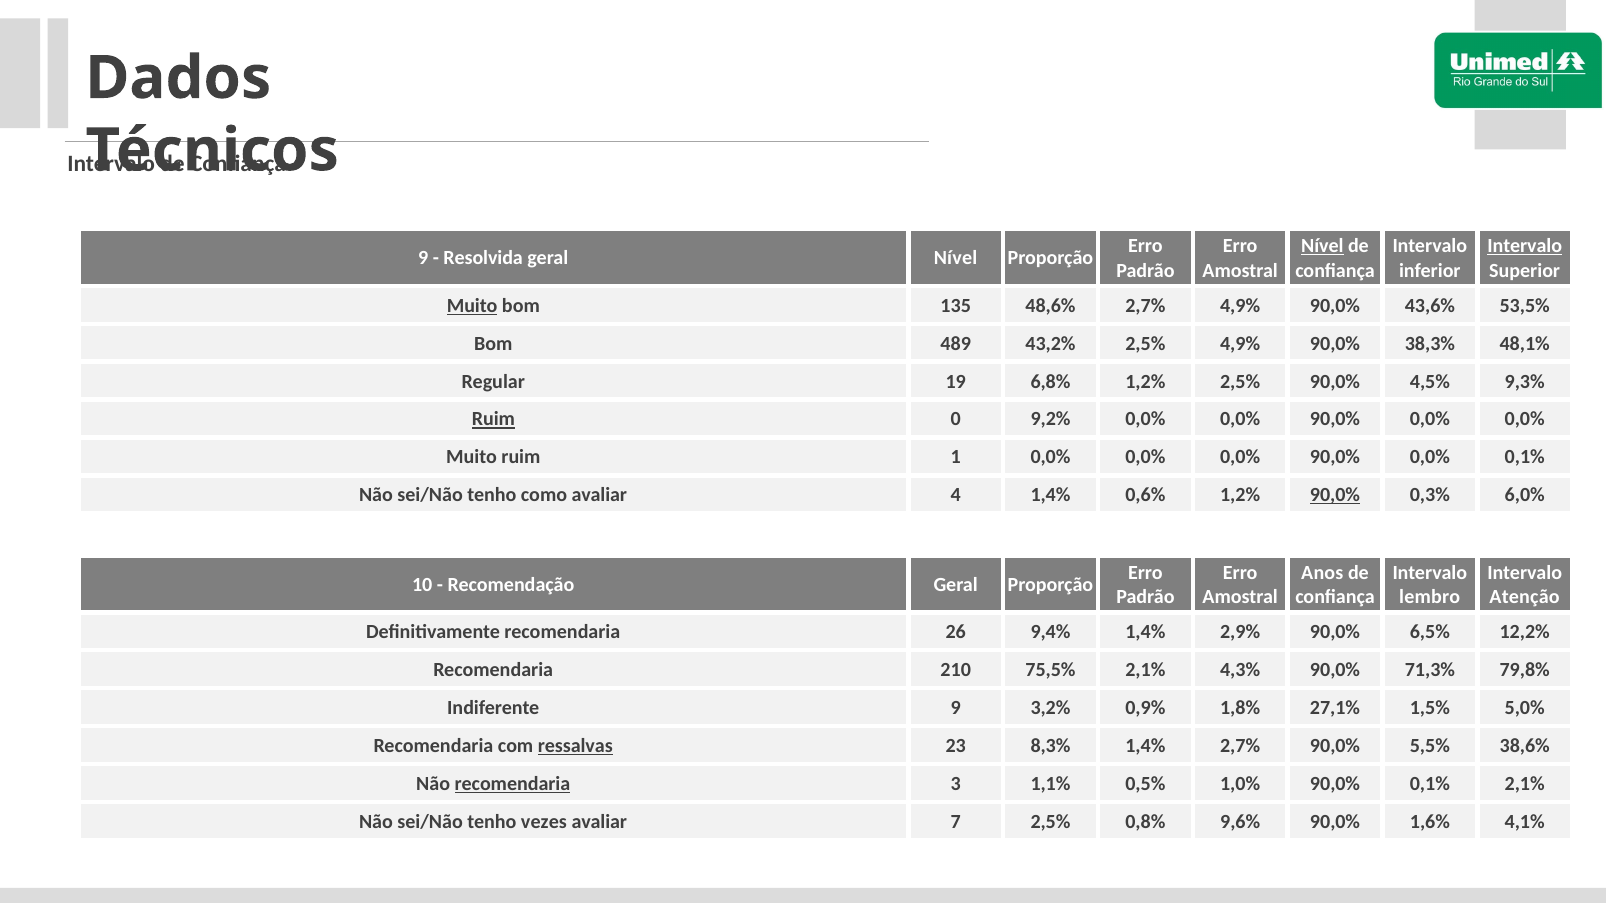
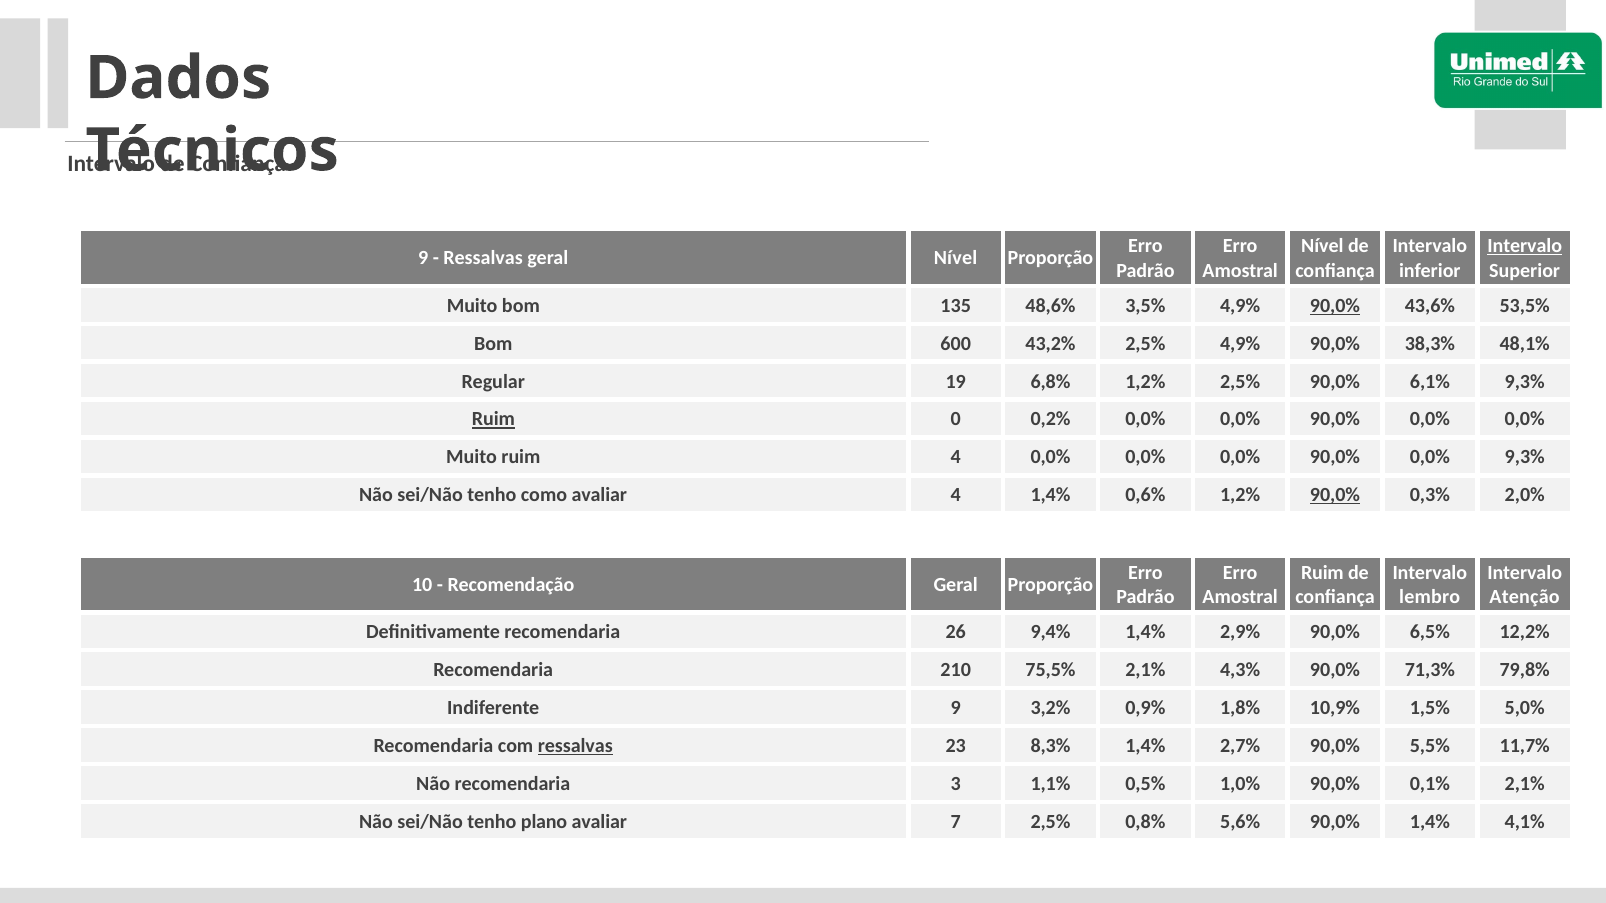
Nível at (1322, 246) underline: present -> none
Resolvida at (483, 258): Resolvida -> Ressalvas
Muito at (472, 306) underline: present -> none
48,6% 2,7%: 2,7% -> 3,5%
90,0% at (1335, 306) underline: none -> present
489: 489 -> 600
4,5%: 4,5% -> 6,1%
9,2%: 9,2% -> 0,2%
ruim 1: 1 -> 4
0,0% 0,1%: 0,1% -> 9,3%
6,0%: 6,0% -> 2,0%
Anos at (1322, 573): Anos -> Ruim
27,1%: 27,1% -> 10,9%
38,6%: 38,6% -> 11,7%
recomendaria at (512, 784) underline: present -> none
vezes: vezes -> plano
9,6%: 9,6% -> 5,6%
90,0% 1,6%: 1,6% -> 1,4%
